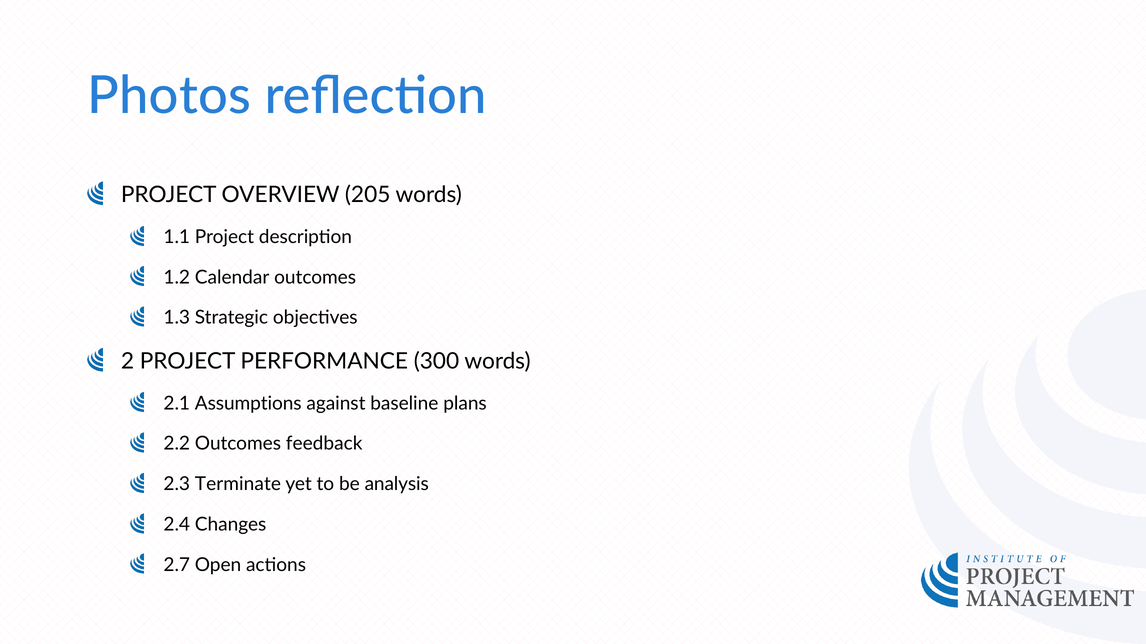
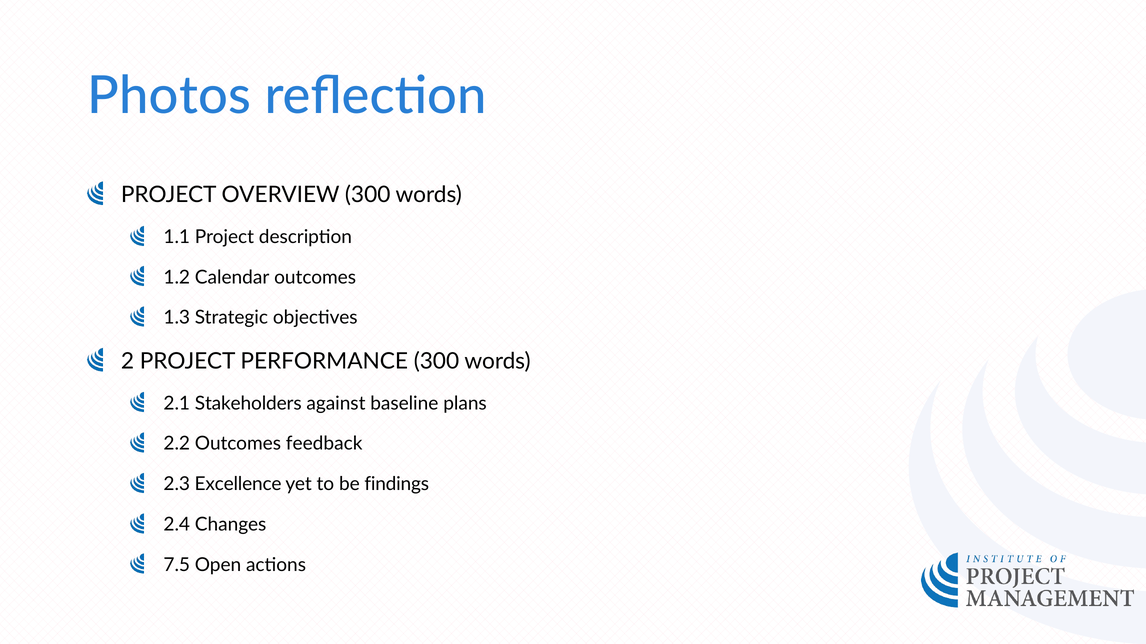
OVERVIEW 205: 205 -> 300
Assumptions: Assumptions -> Stakeholders
Terminate: Terminate -> Excellence
analysis: analysis -> findings
2.7: 2.7 -> 7.5
